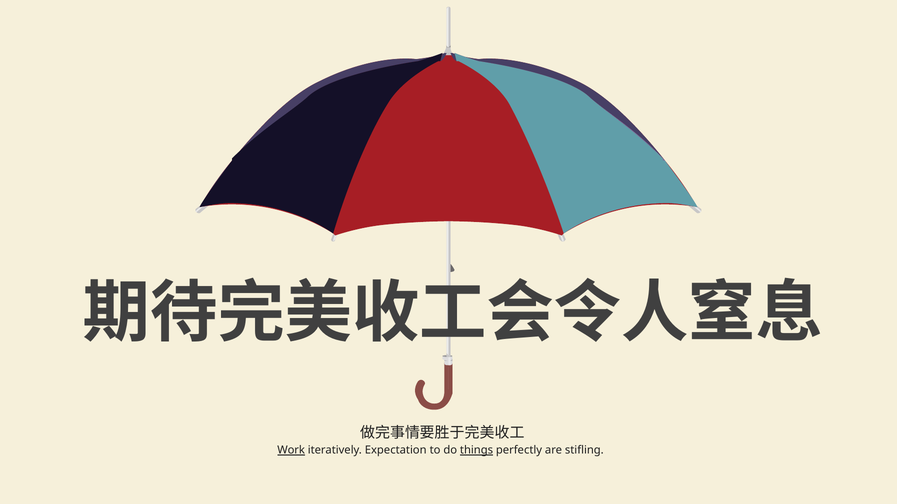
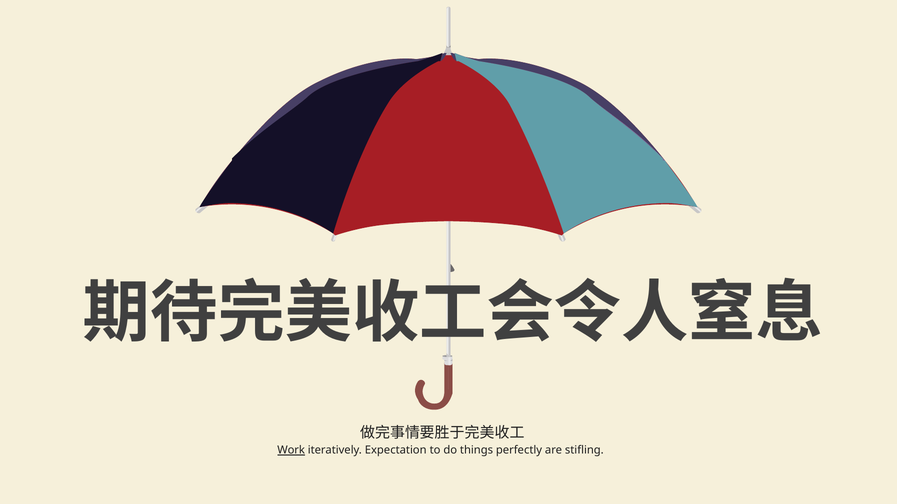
things underline: present -> none
